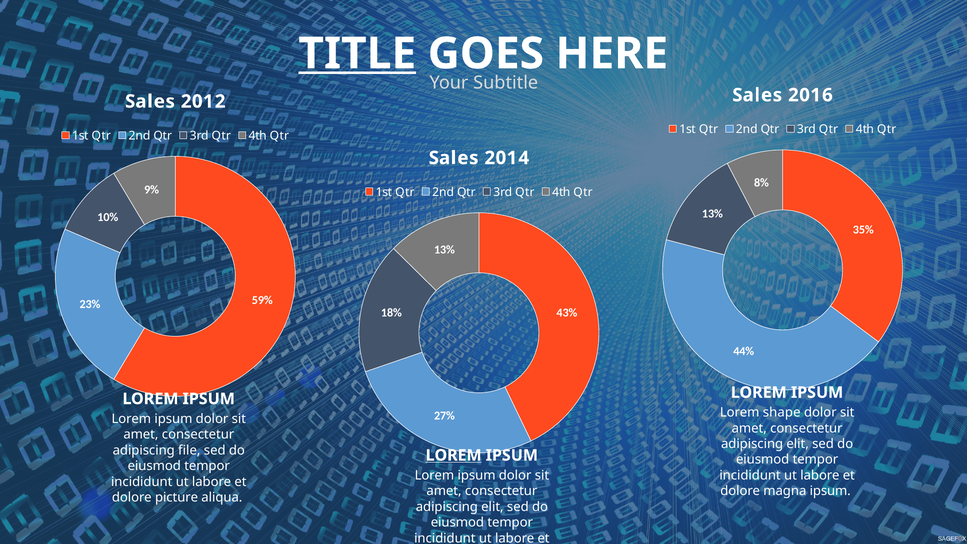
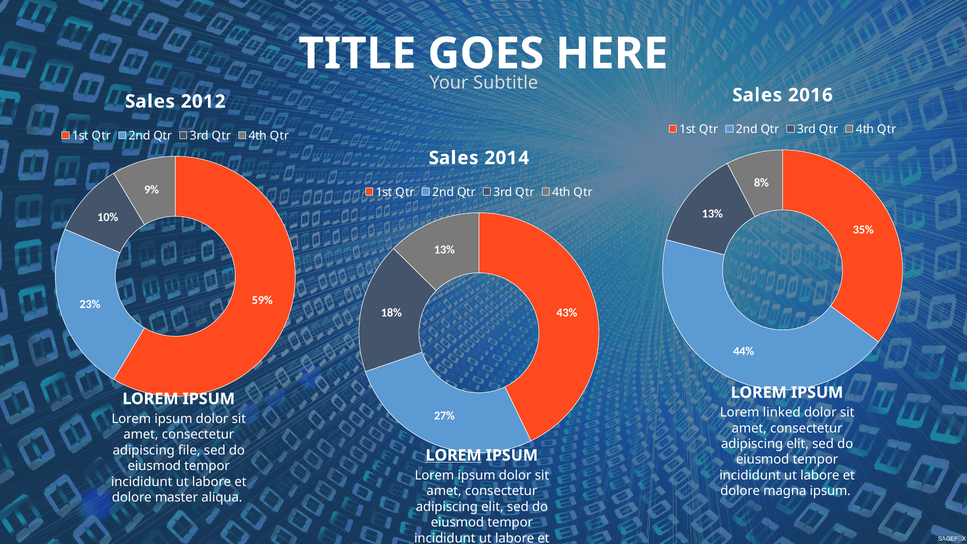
TITLE underline: present -> none
shape: shape -> linked
picture: picture -> master
